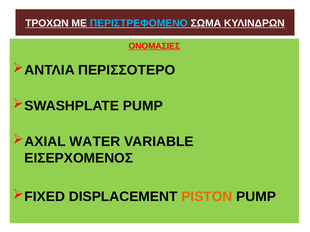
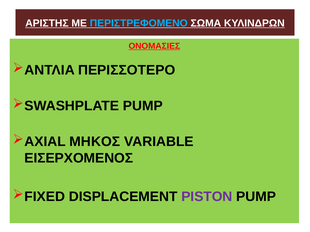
ΤΡΟΧΩΝ: ΤΡΟΧΩΝ -> ΑΡΙΣΤΗΣ
WATER: WATER -> ΜΗΚΟΣ
PISTON colour: orange -> purple
